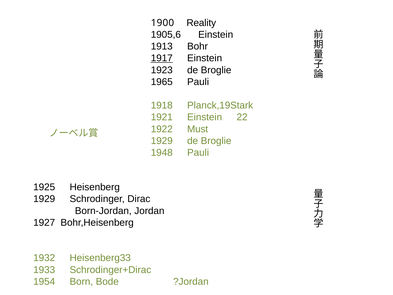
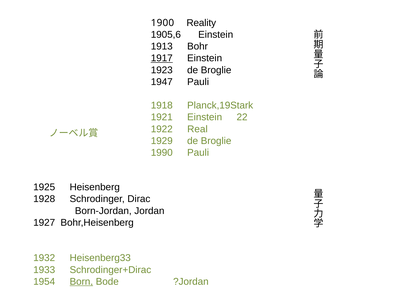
1965: 1965 -> 1947
Must: Must -> Real
1948: 1948 -> 1990
1929 at (44, 199): 1929 -> 1928
Born underline: none -> present
